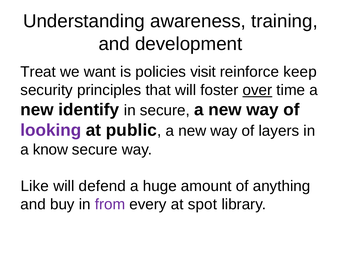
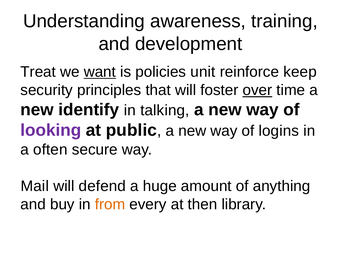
want underline: none -> present
visit: visit -> unit
in secure: secure -> talking
layers: layers -> logins
know: know -> often
Like: Like -> Mail
from colour: purple -> orange
spot: spot -> then
